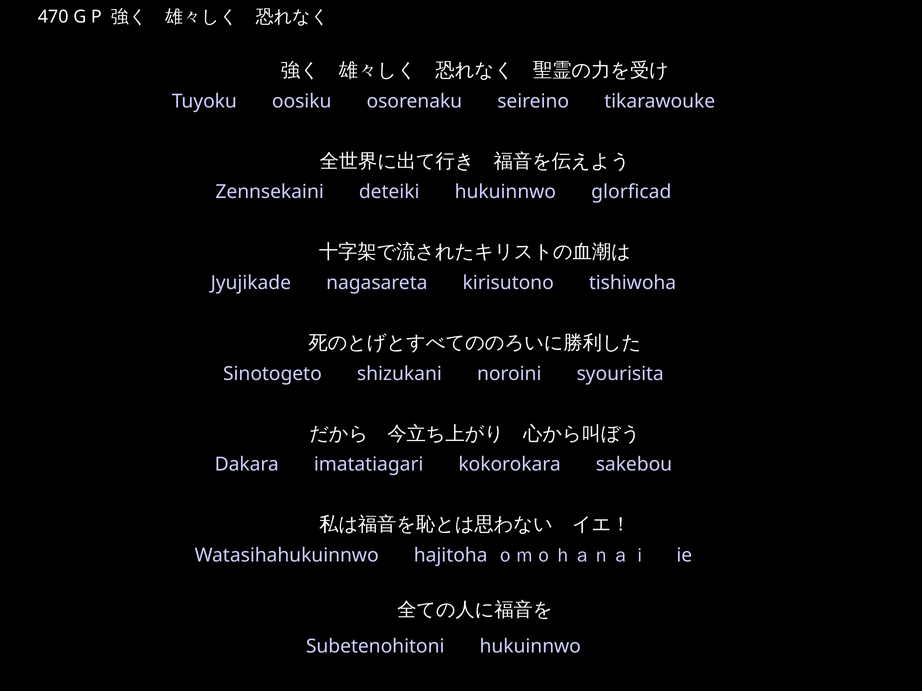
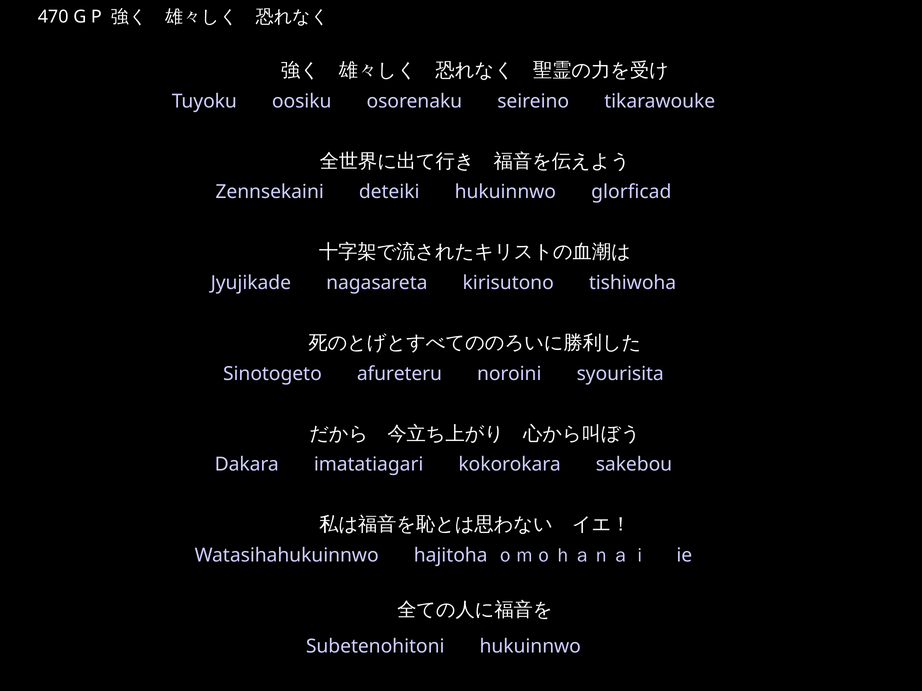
shizukani: shizukani -> afureteru
